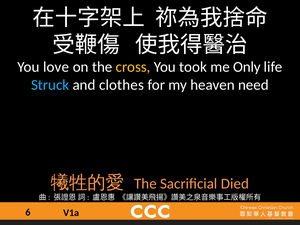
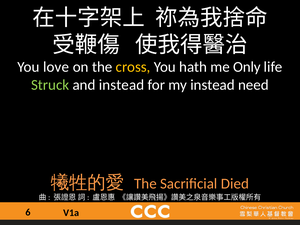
took: took -> hath
Struck colour: light blue -> light green
and clothes: clothes -> instead
my heaven: heaven -> instead
